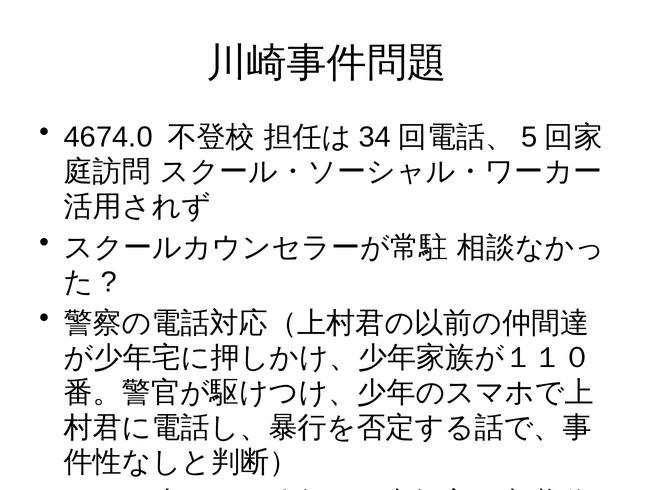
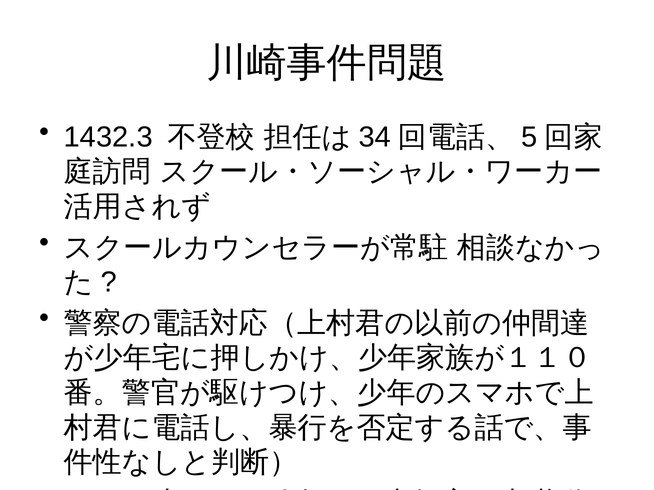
4674.0: 4674.0 -> 1432.3
